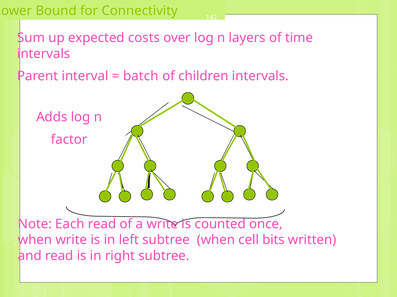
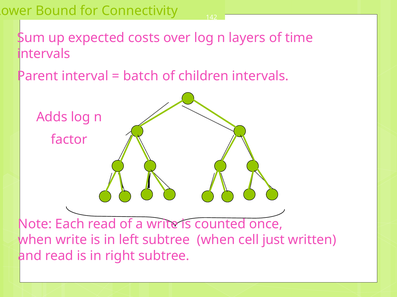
bits: bits -> just
